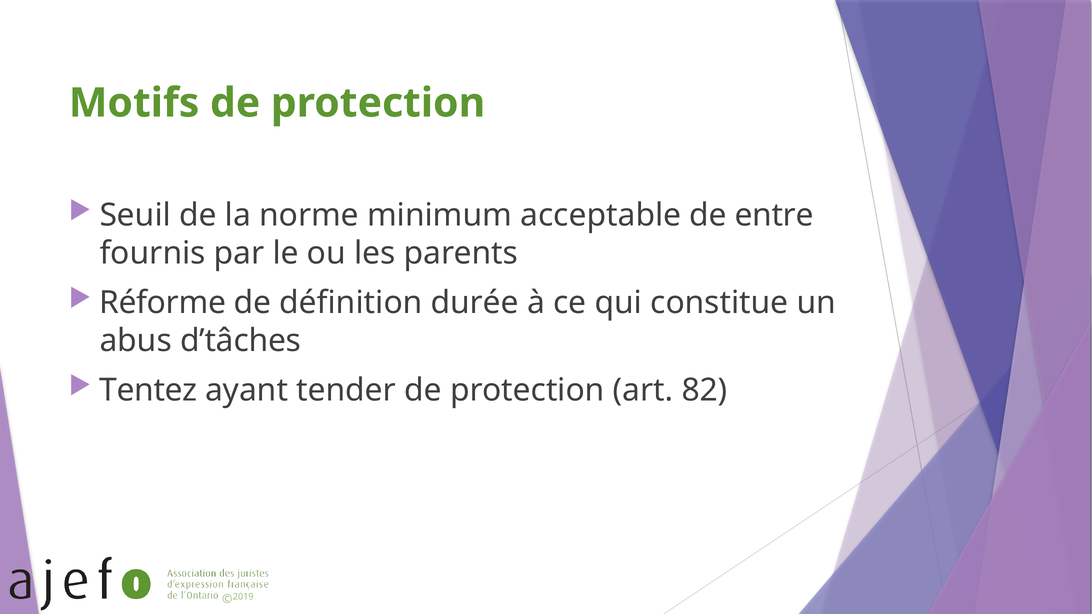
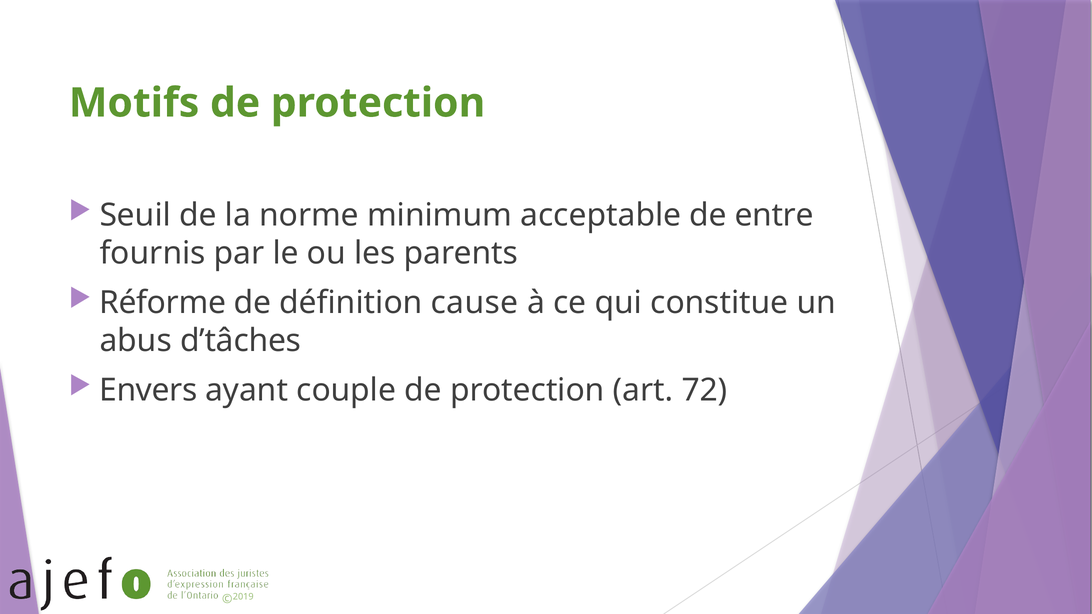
durée: durée -> cause
Tentez: Tentez -> Envers
tender: tender -> couple
82: 82 -> 72
